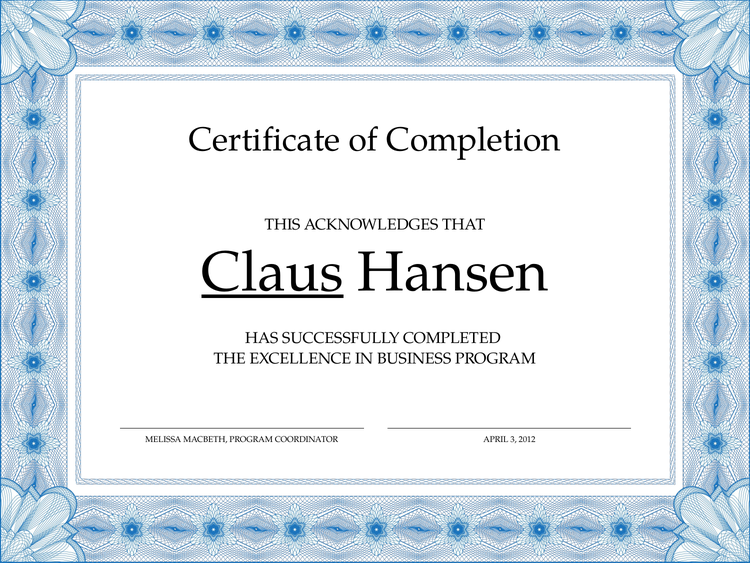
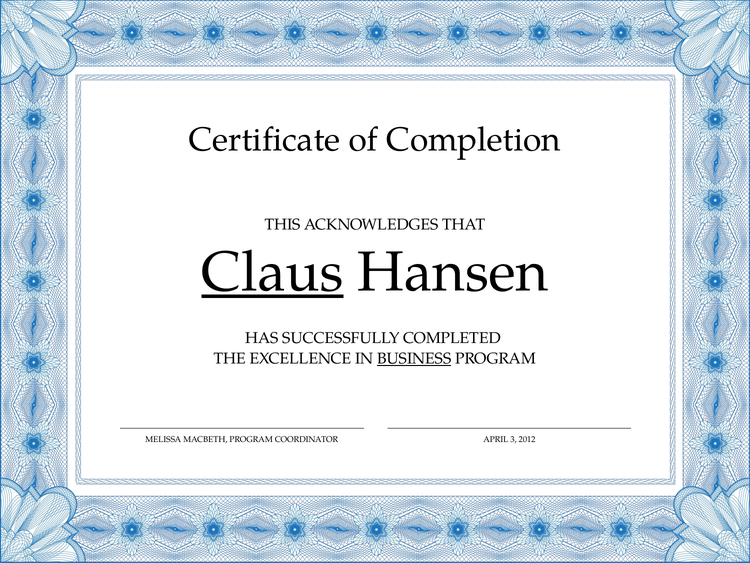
BUSINESS underline: none -> present
